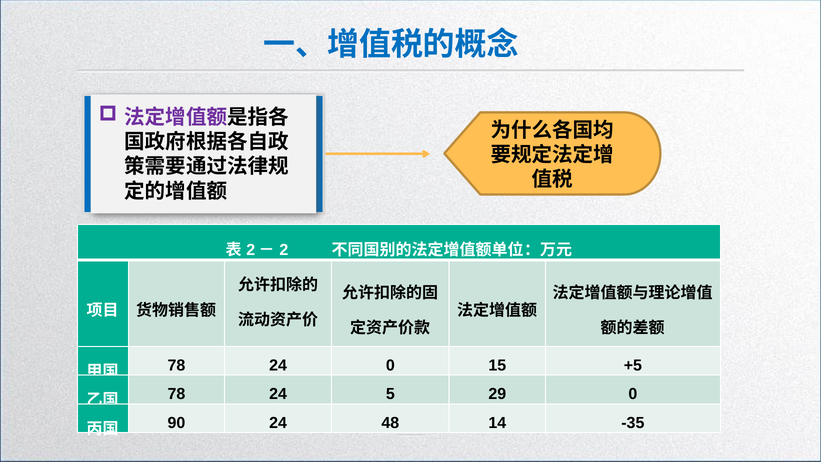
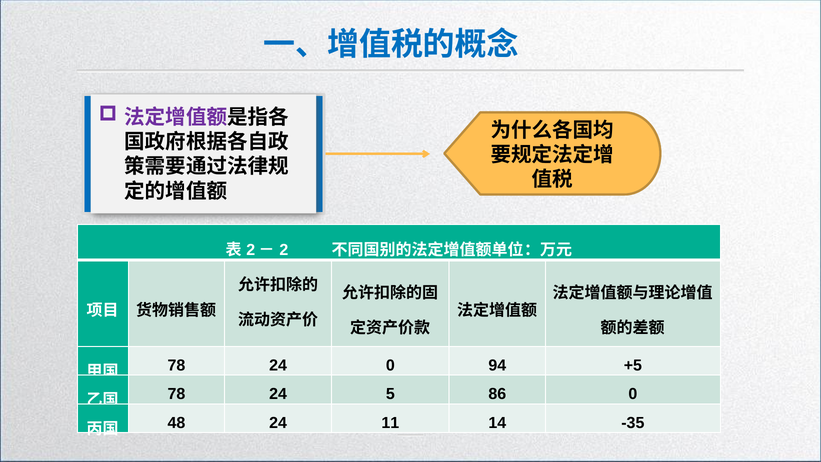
15: 15 -> 94
29: 29 -> 86
90: 90 -> 48
48: 48 -> 11
